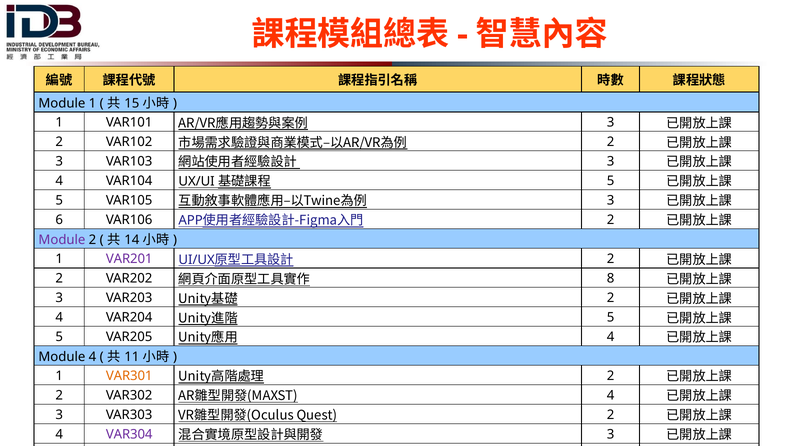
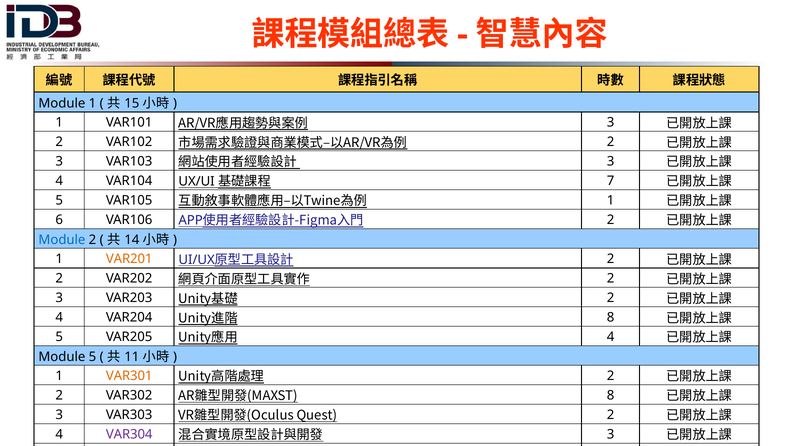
5 at (611, 181): 5 -> 7
3 at (611, 200): 3 -> 1
Module at (62, 240) colour: purple -> blue
VAR201 colour: purple -> orange
8 at (611, 278): 8 -> 2
5 at (611, 317): 5 -> 8
Module 4: 4 -> 5
4 at (611, 395): 4 -> 8
